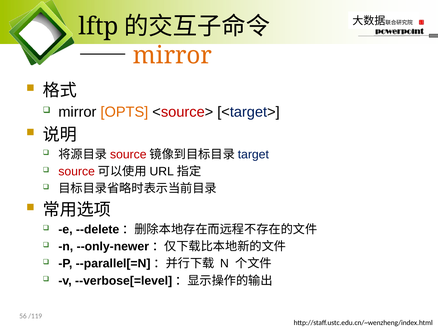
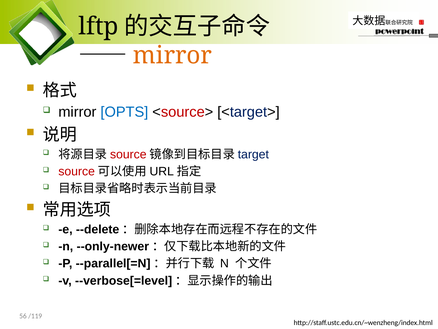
OPTS colour: orange -> blue
